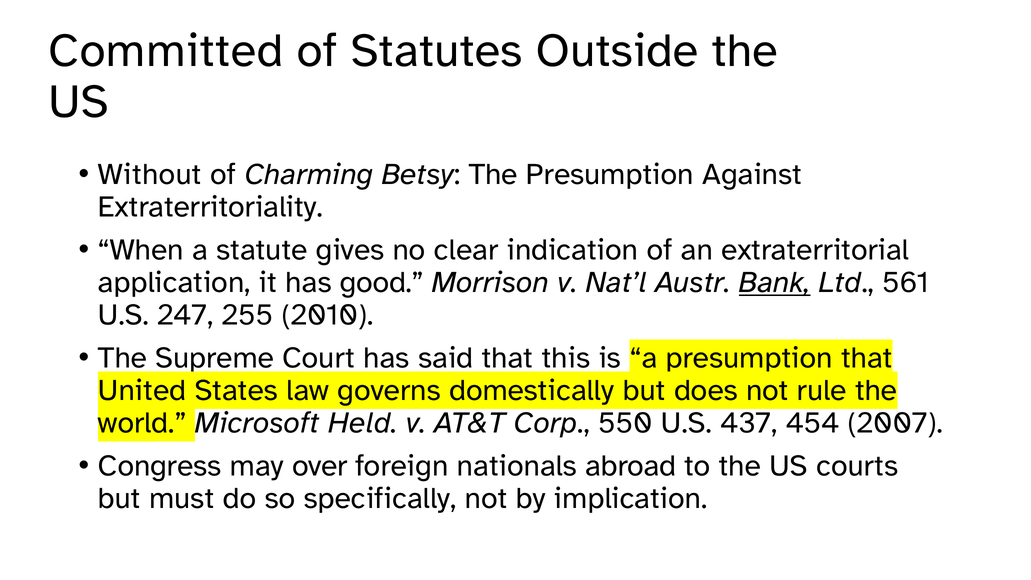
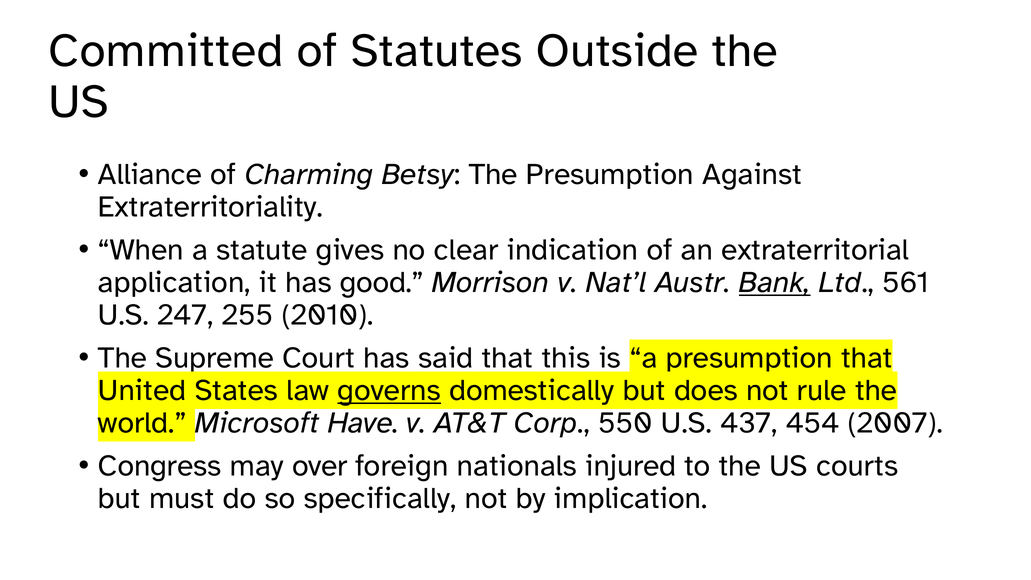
Without: Without -> Alliance
governs underline: none -> present
Held: Held -> Have
abroad: abroad -> injured
